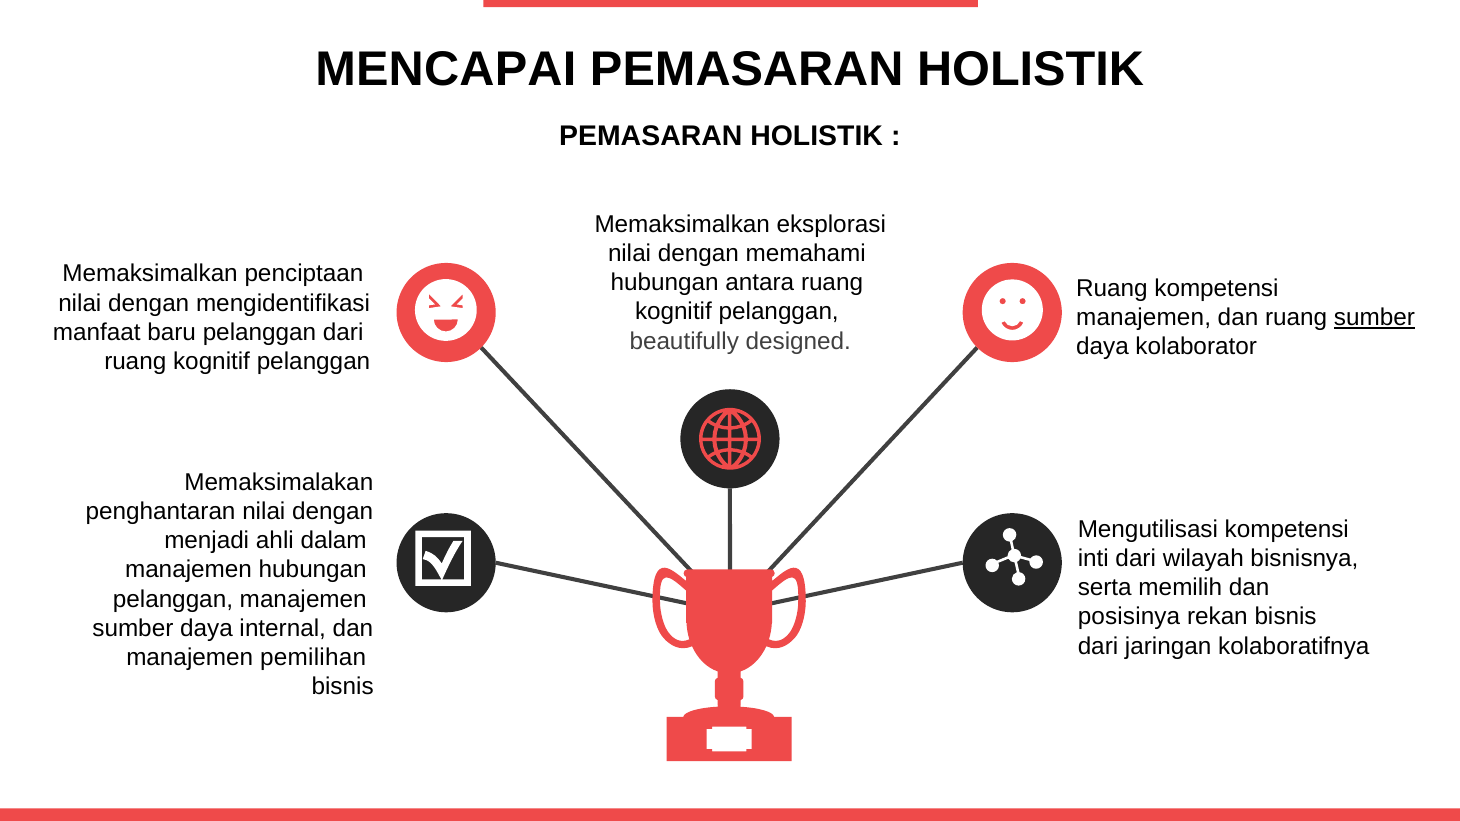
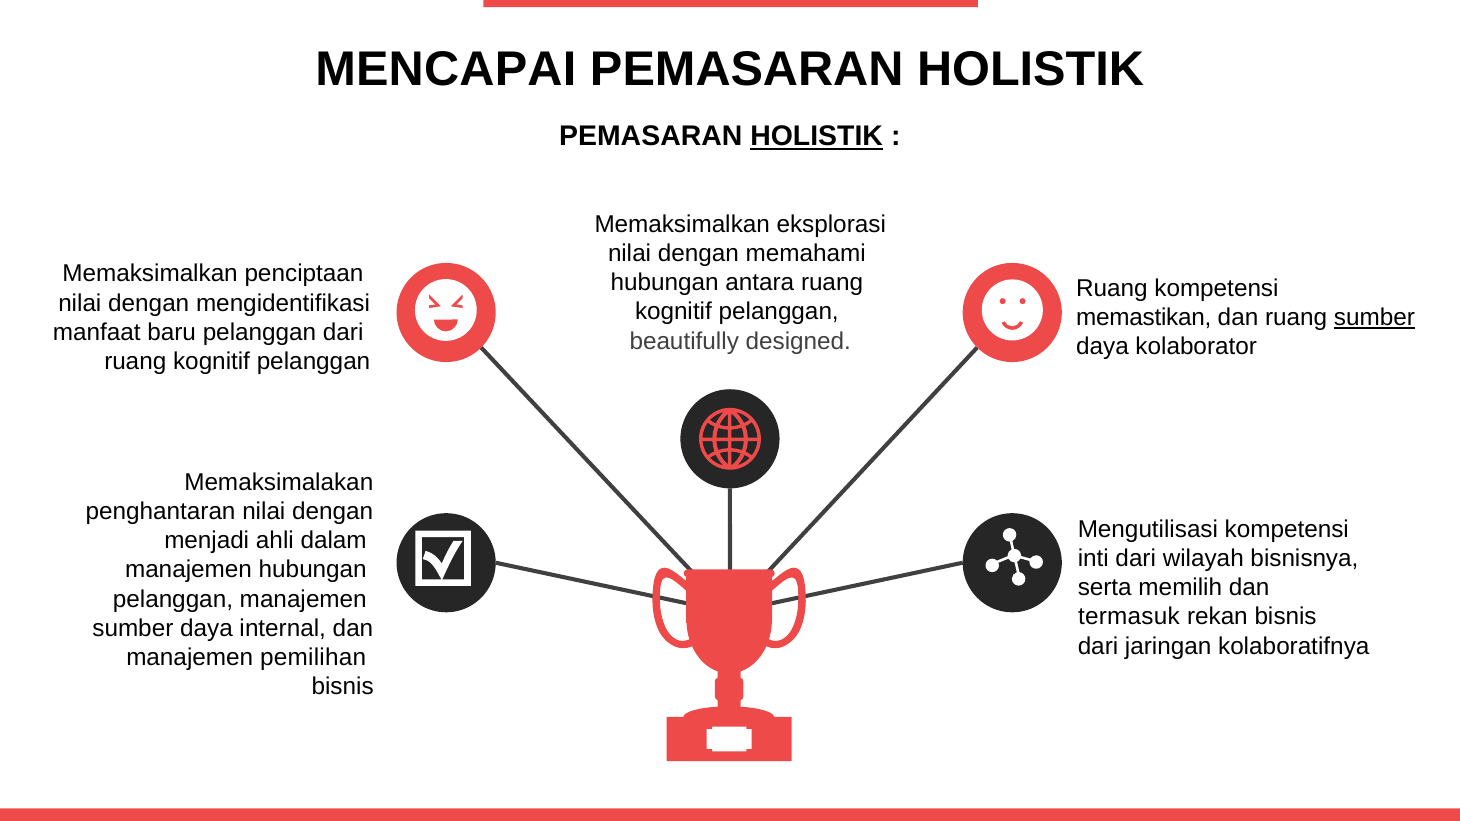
HOLISTIK at (817, 137) underline: none -> present
manajemen at (1144, 318): manajemen -> memastikan
posisinya: posisinya -> termasuk
